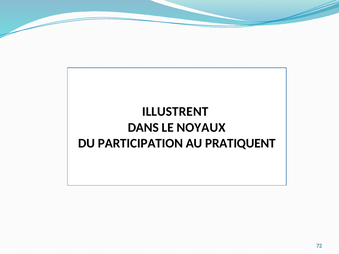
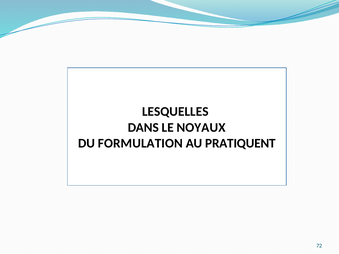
ILLUSTRENT: ILLUSTRENT -> LESQUELLES
PARTICIPATION: PARTICIPATION -> FORMULATION
